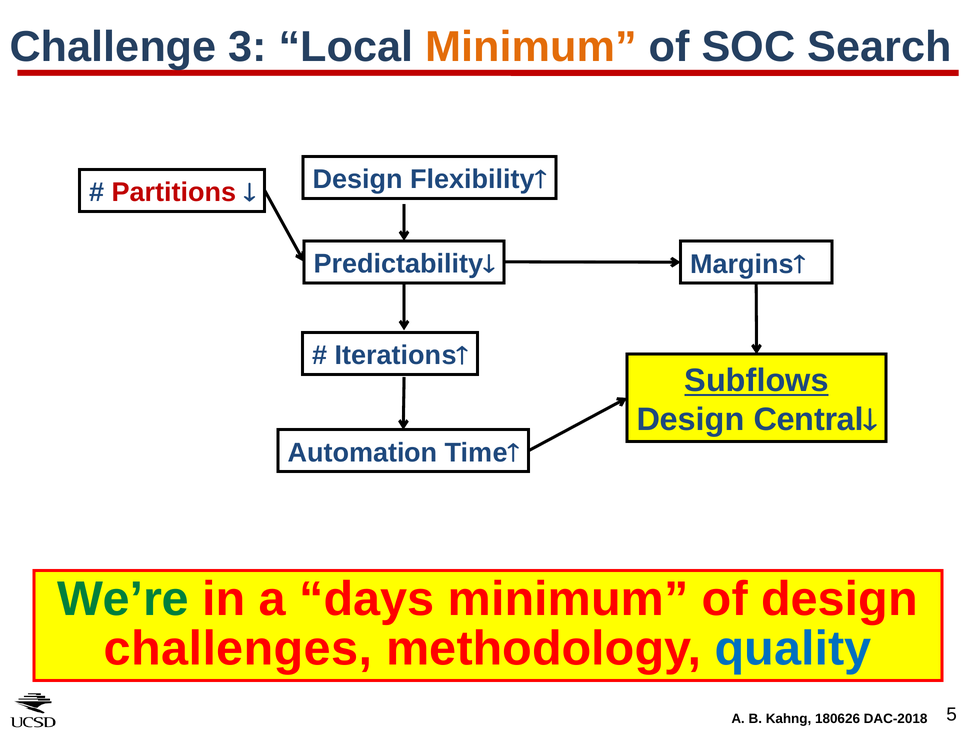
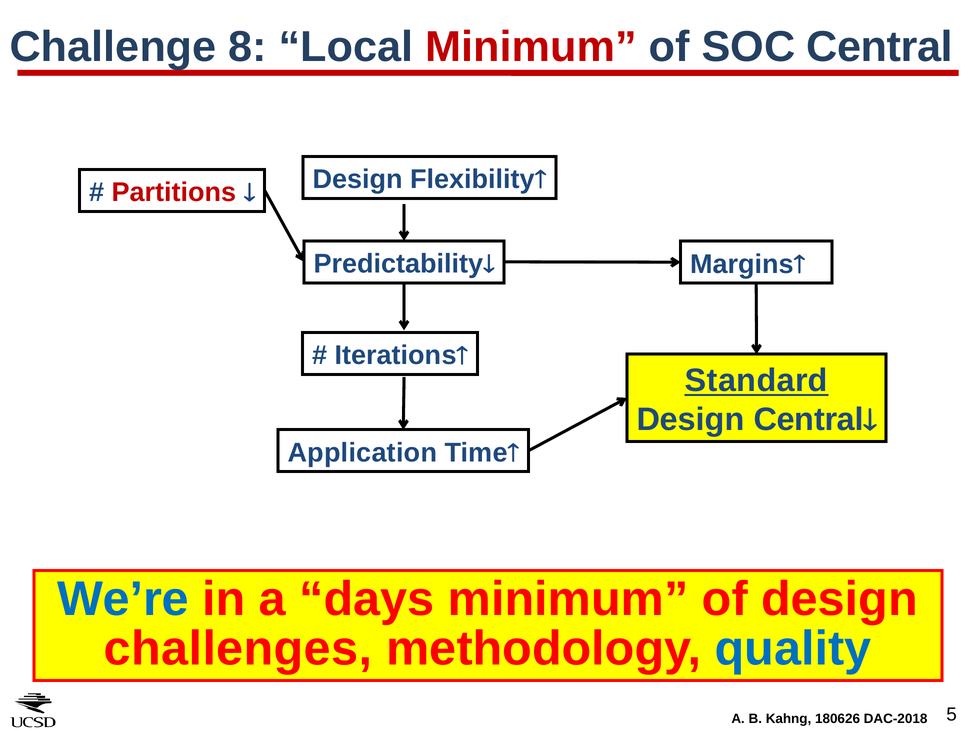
3: 3 -> 8
Minimum at (531, 47) colour: orange -> red
SOC Search: Search -> Central
Subflows: Subflows -> Standard
Automation: Automation -> Application
We’re colour: green -> blue
